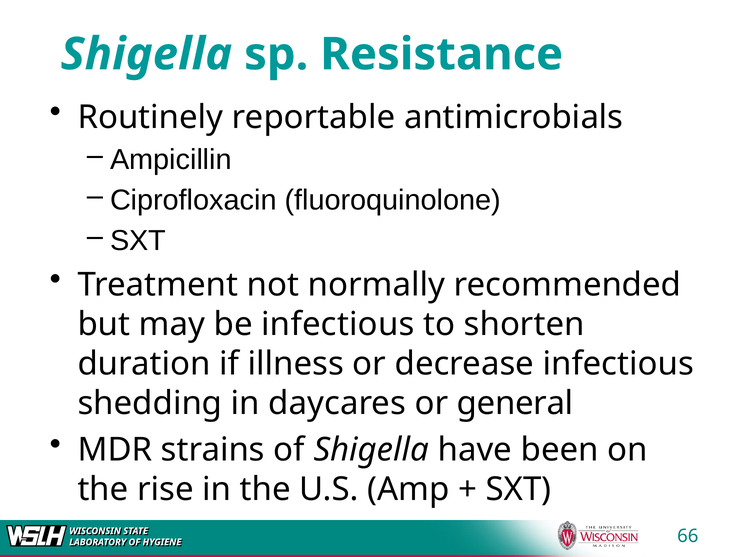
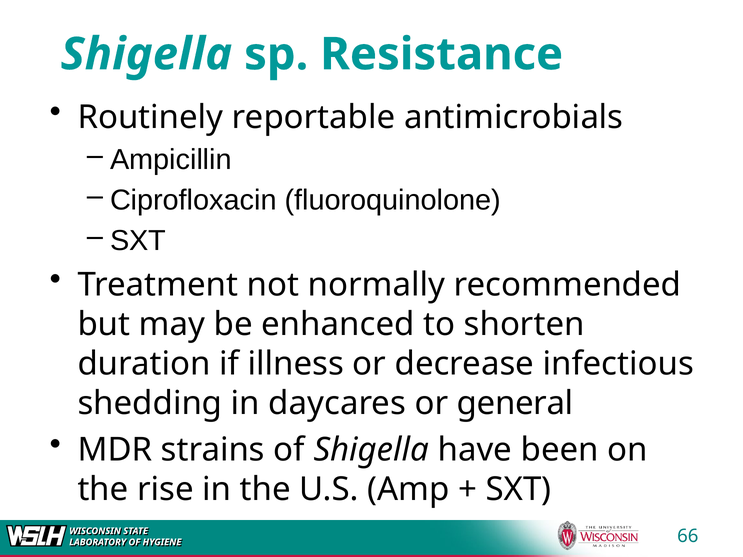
be infectious: infectious -> enhanced
